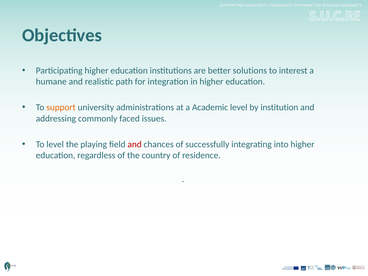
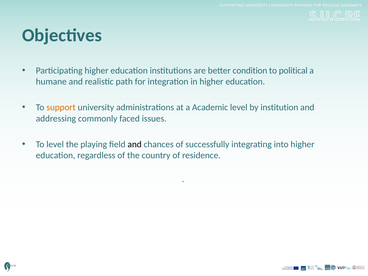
solutions: solutions -> condition
interest: interest -> political
and at (135, 144) colour: red -> black
